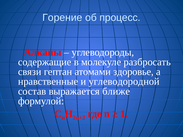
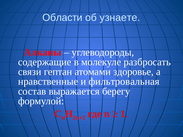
Горение: Горение -> Области
процесс: процесс -> узнаете
углеводородной: углеводородной -> фильтровальная
ближе: ближе -> берегу
